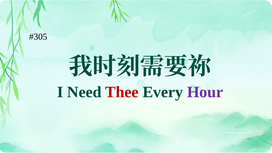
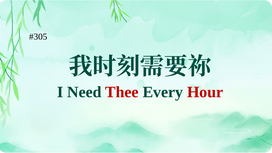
Hour colour: purple -> red
